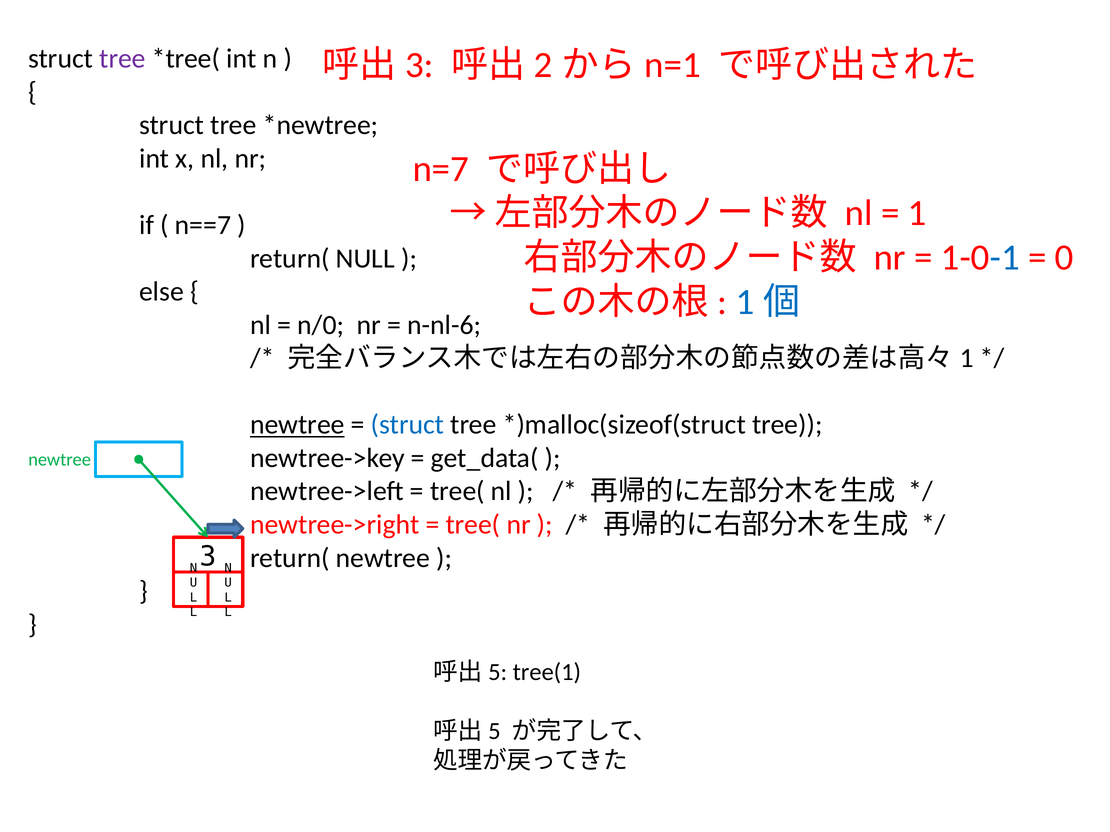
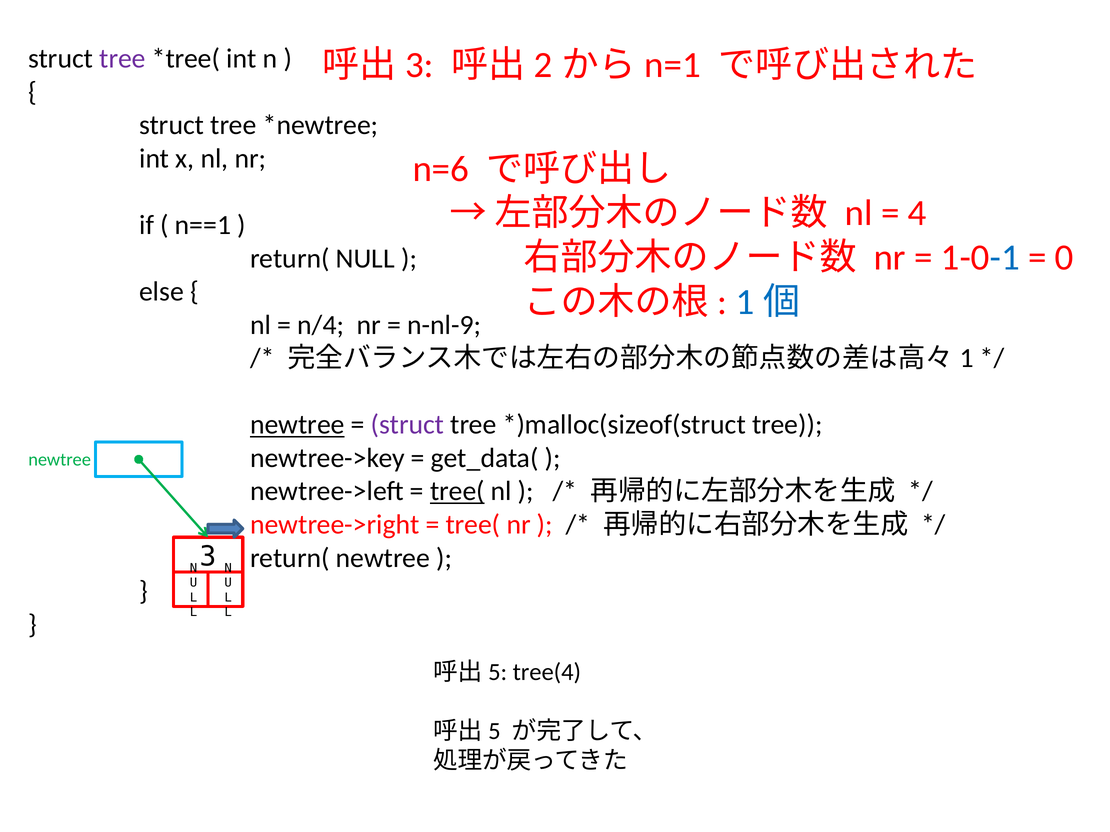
n=7: n=7 -> n=6
1: 1 -> 4
n==7: n==7 -> n==1
n/0: n/0 -> n/4
n-nl-6: n-nl-6 -> n-nl-9
struct at (407, 425) colour: blue -> purple
tree( at (457, 492) underline: none -> present
tree(1: tree(1 -> tree(4
